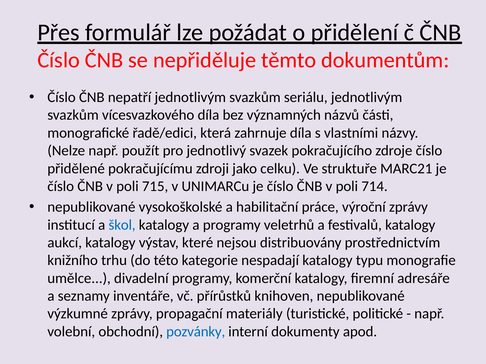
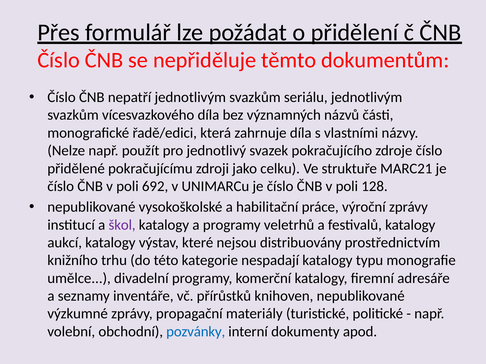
715: 715 -> 692
714: 714 -> 128
škol colour: blue -> purple
